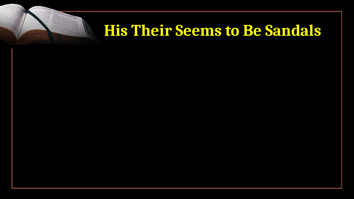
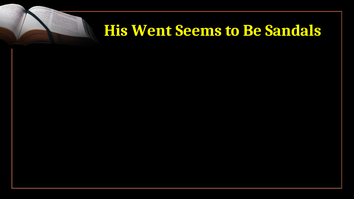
Their: Their -> Went
